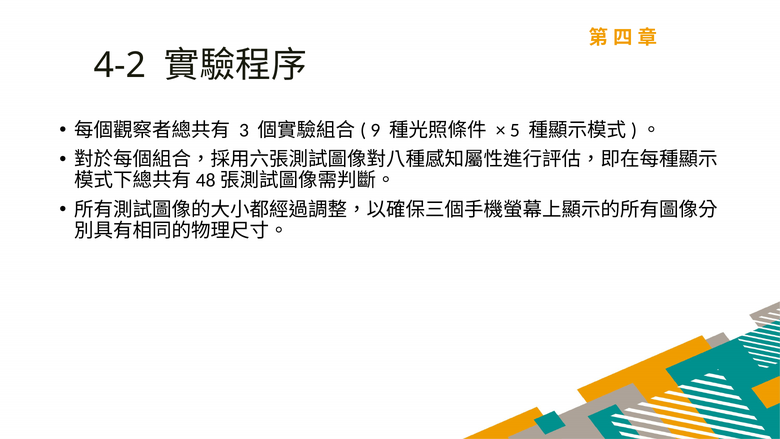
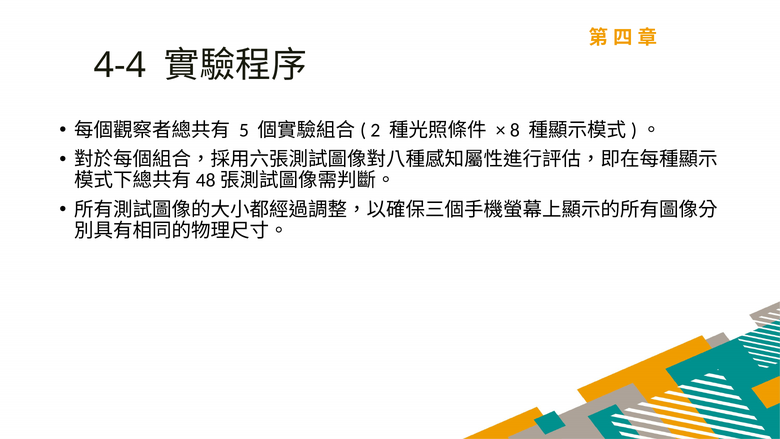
4-2: 4-2 -> 4-4
3: 3 -> 5
9: 9 -> 2
5: 5 -> 8
